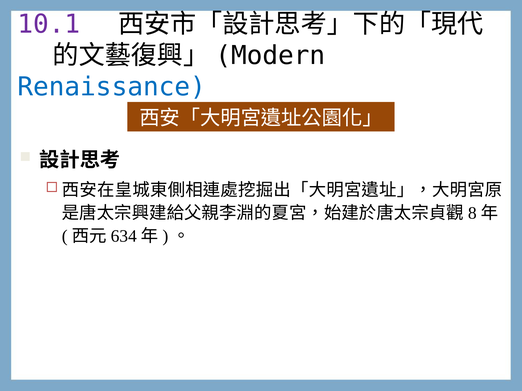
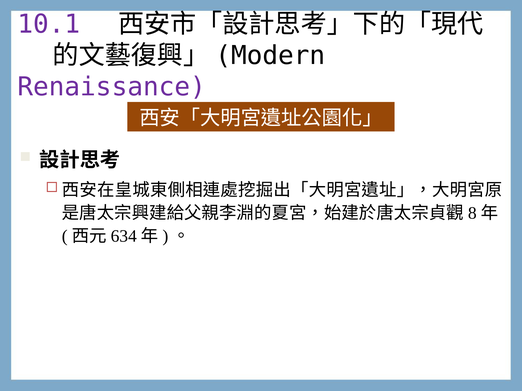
Renaissance colour: blue -> purple
